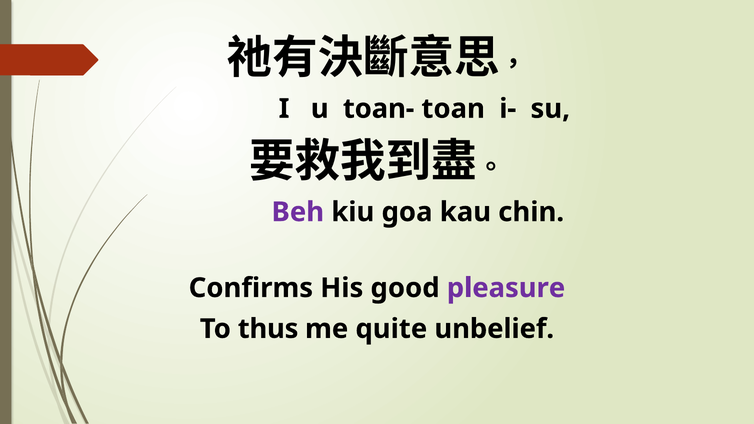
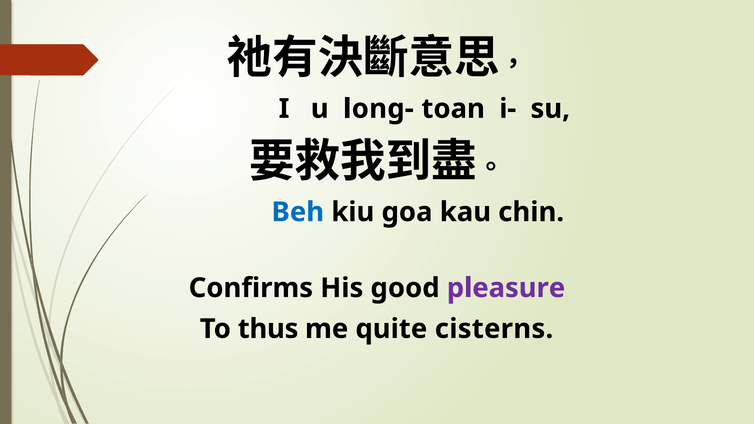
toan-: toan- -> long-
Beh colour: purple -> blue
unbelief: unbelief -> cisterns
